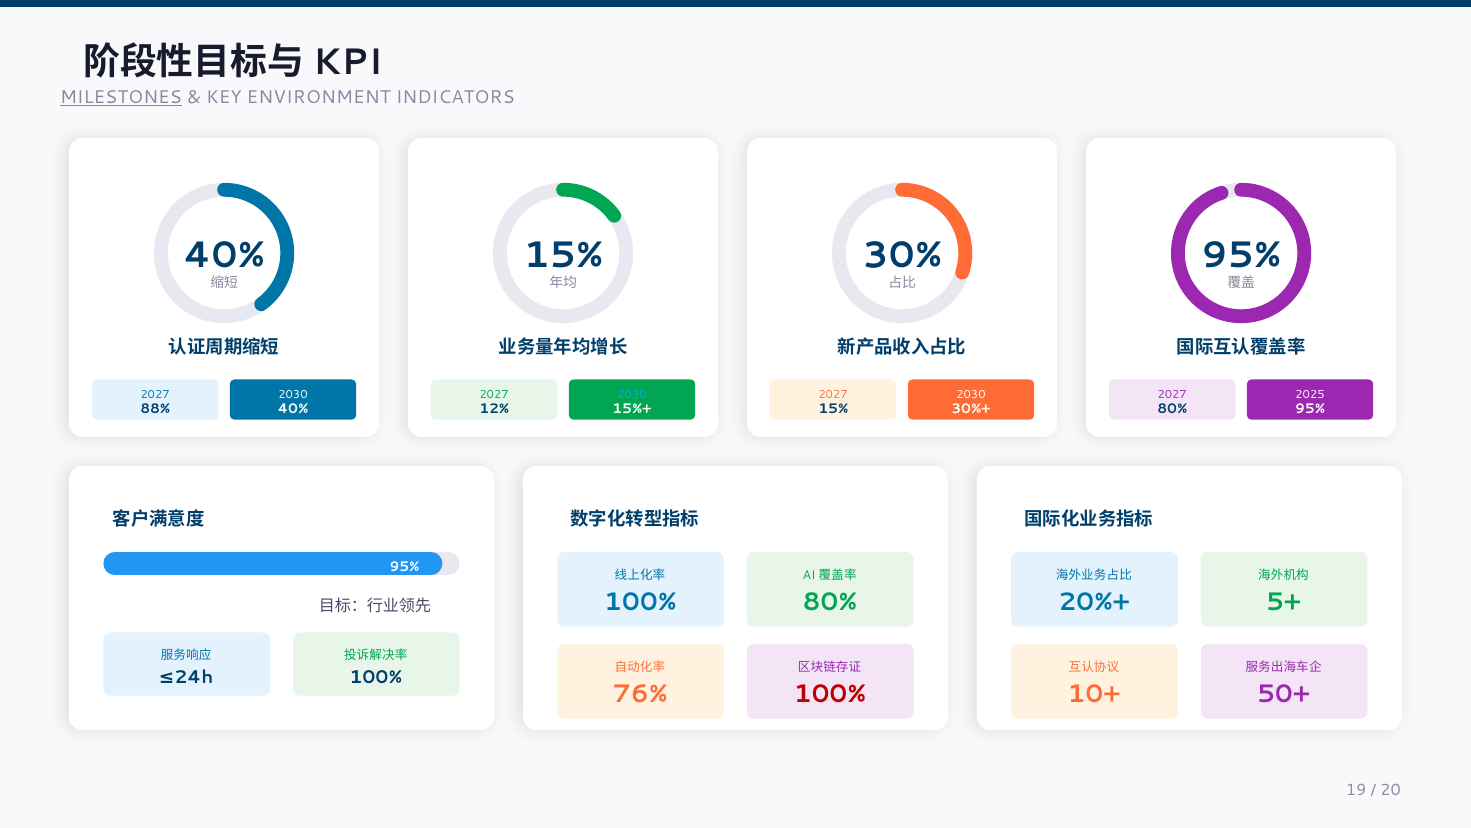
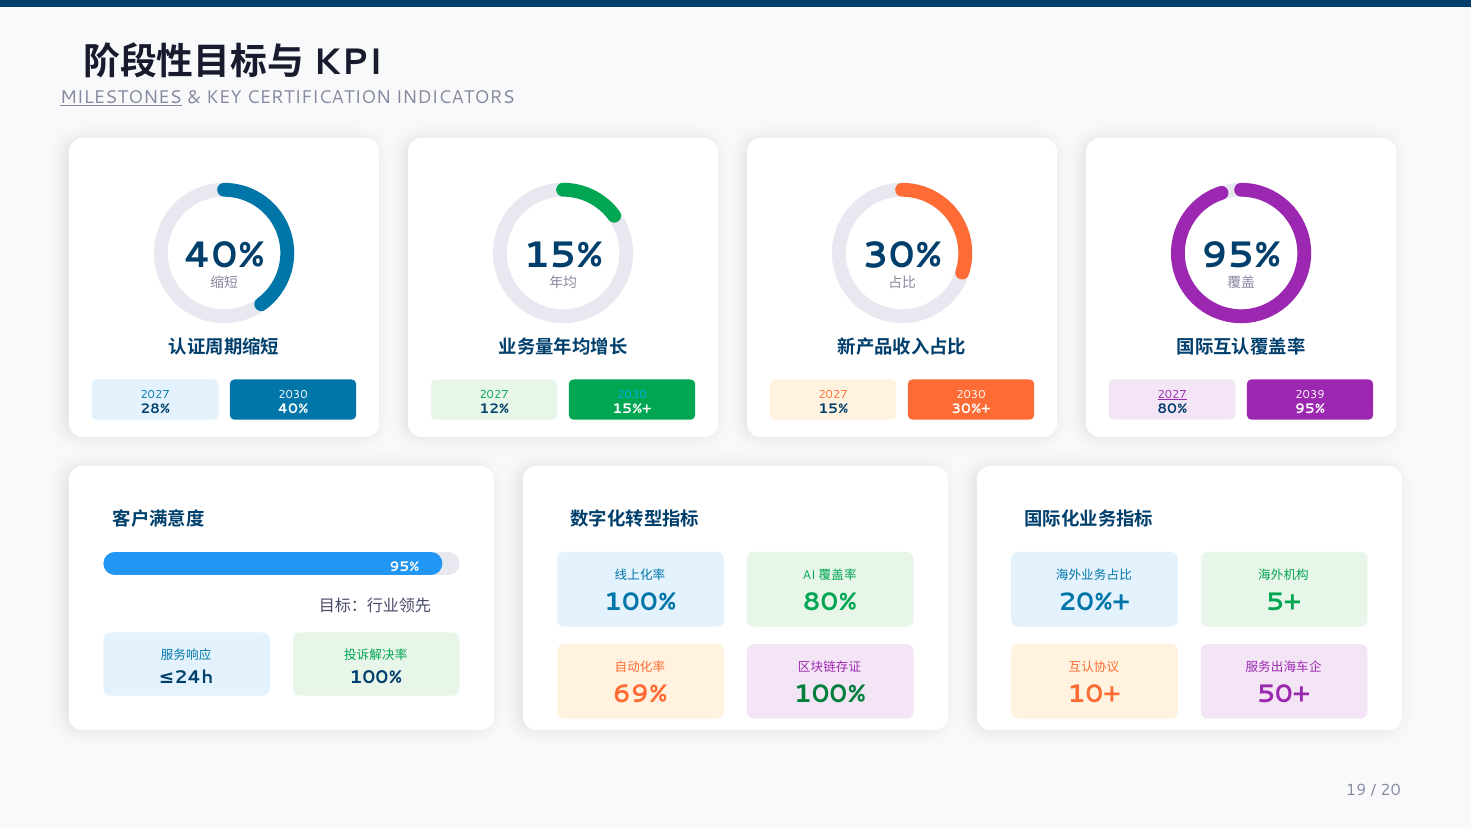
ENVIRONMENT: ENVIRONMENT -> CERTIFICATION
2027 at (1172, 394) underline: none -> present
2025: 2025 -> 2039
88%: 88% -> 28%
76%: 76% -> 69%
100% at (830, 694) colour: red -> green
